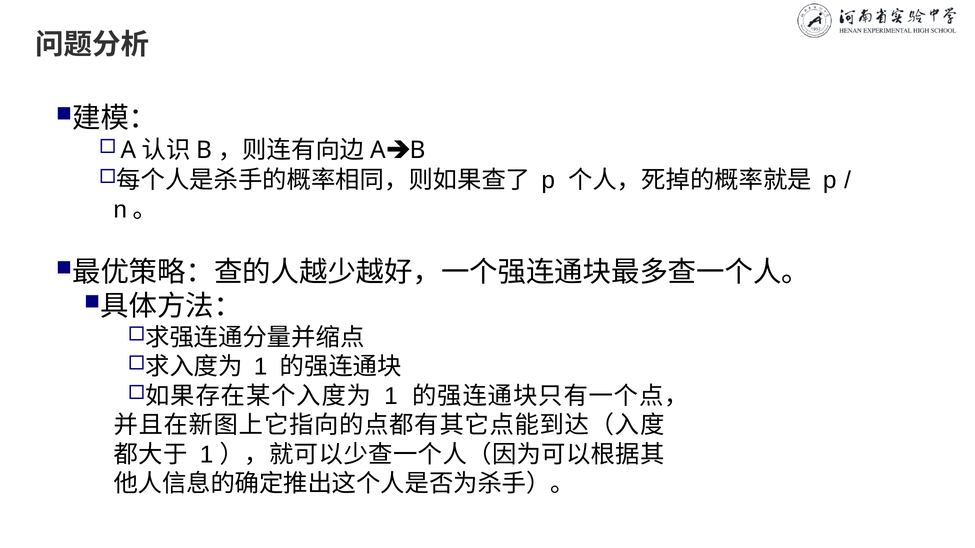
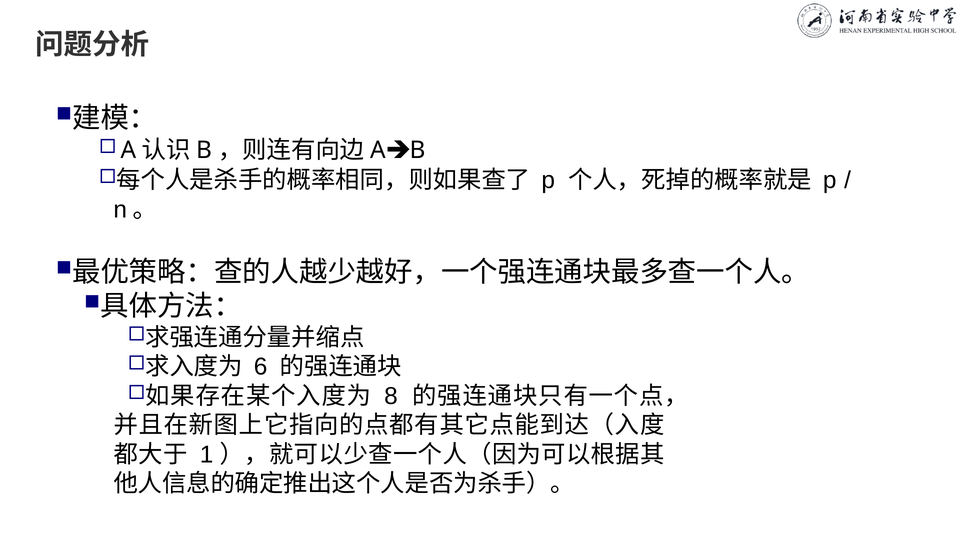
1 at (261, 367): 1 -> 6
1 at (391, 396): 1 -> 8
